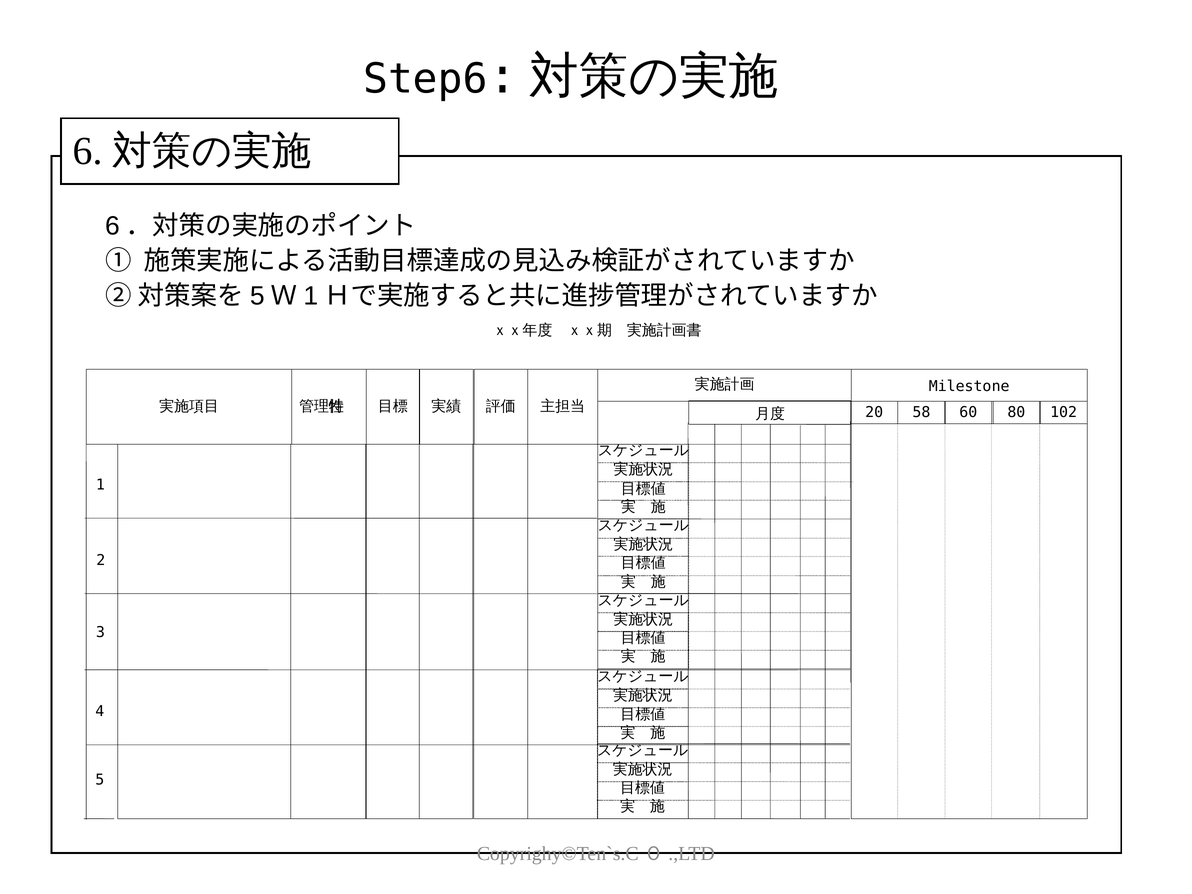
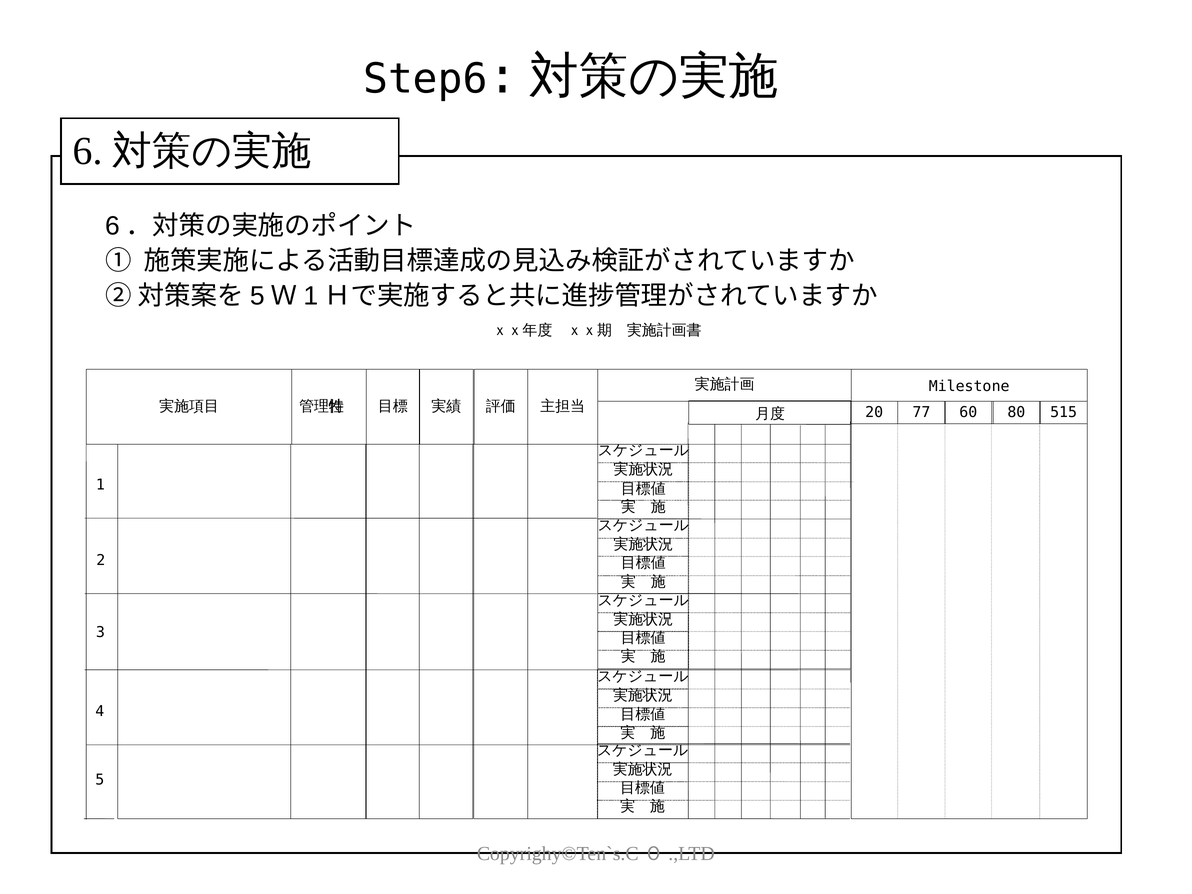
58: 58 -> 77
102: 102 -> 515
